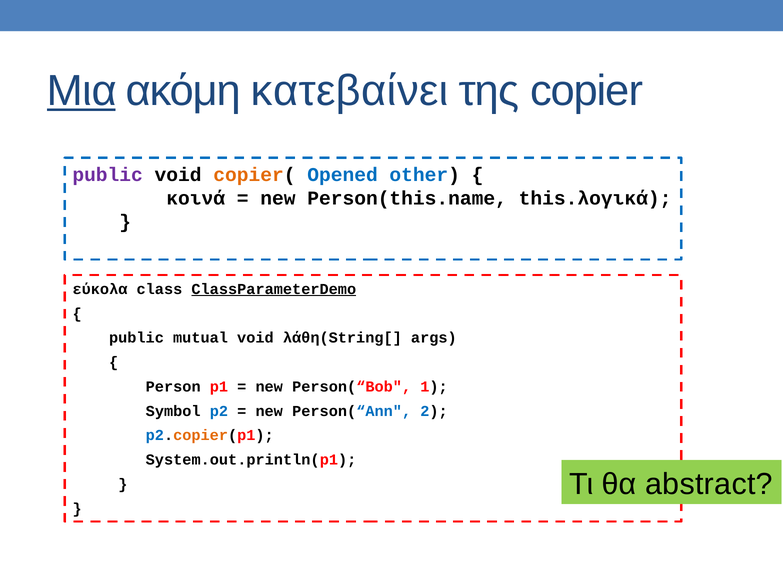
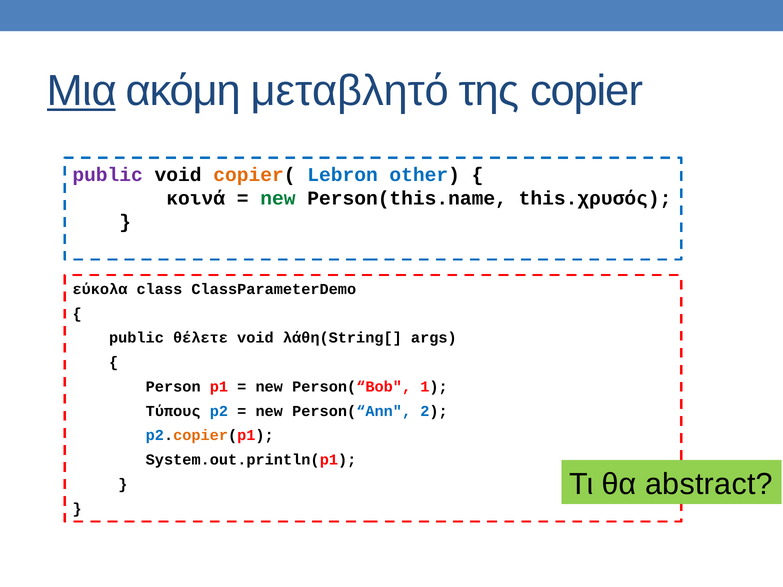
κατεβαίνει: κατεβαίνει -> μεταβλητό
Opened: Opened -> Lebron
new at (278, 198) colour: black -> green
this.λογικά: this.λογικά -> this.χρυσός
ClassParameterDemo underline: present -> none
mutual: mutual -> θέλετε
Symbol: Symbol -> Τύπους
